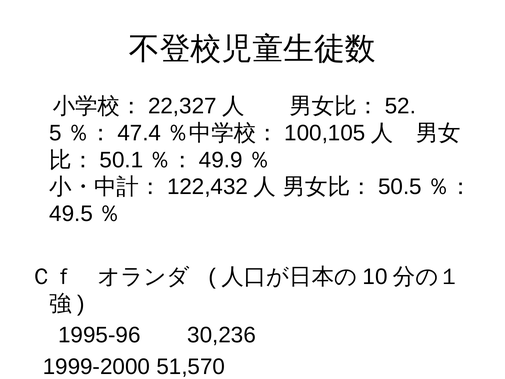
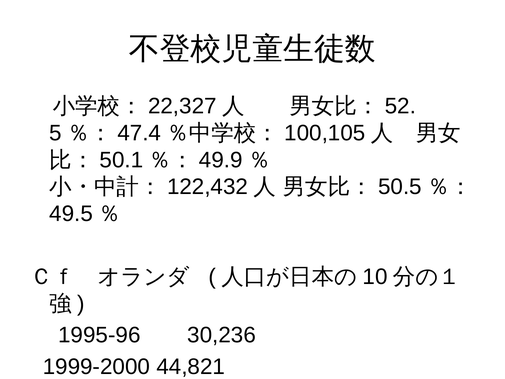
51,570: 51,570 -> 44,821
